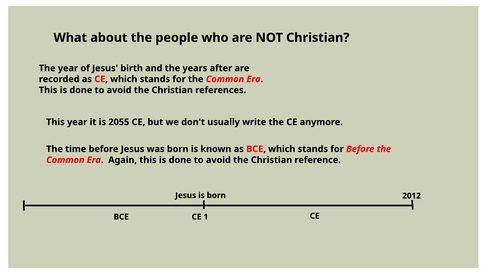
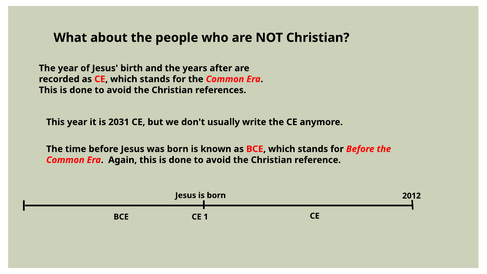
2055: 2055 -> 2031
